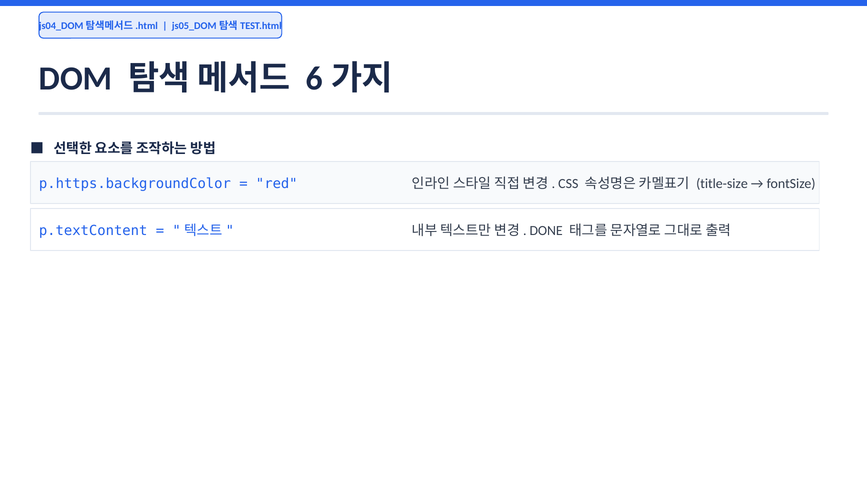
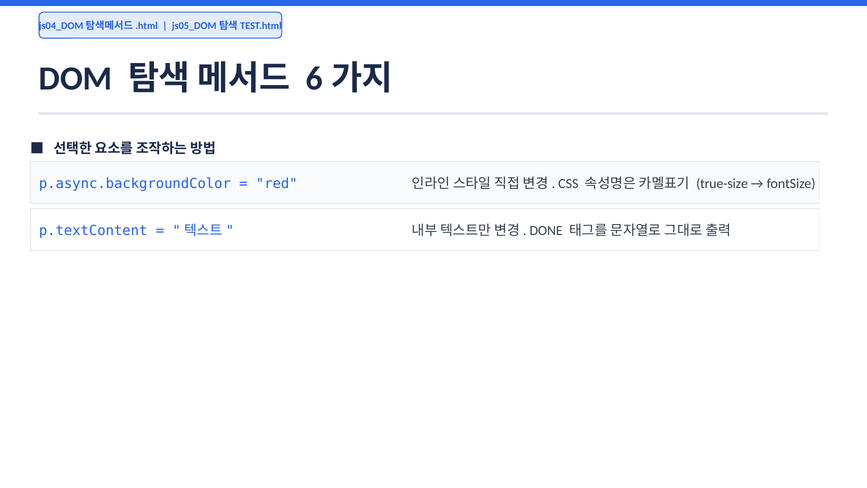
p.https.backgroundColor: p.https.backgroundColor -> p.async.backgroundColor
title-size: title-size -> true-size
